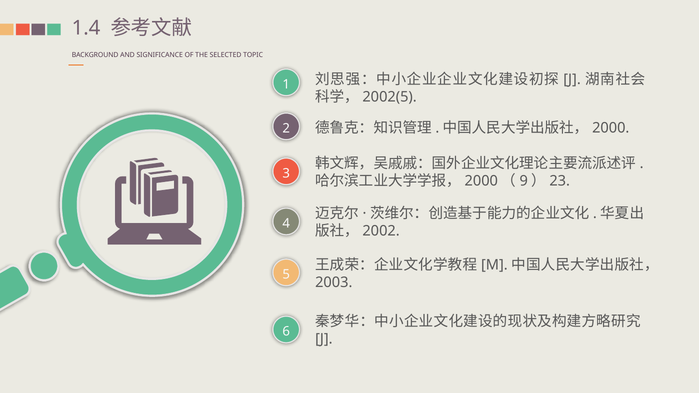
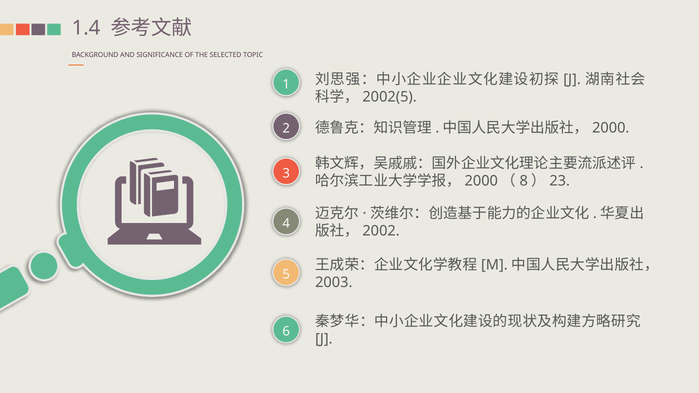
9: 9 -> 8
